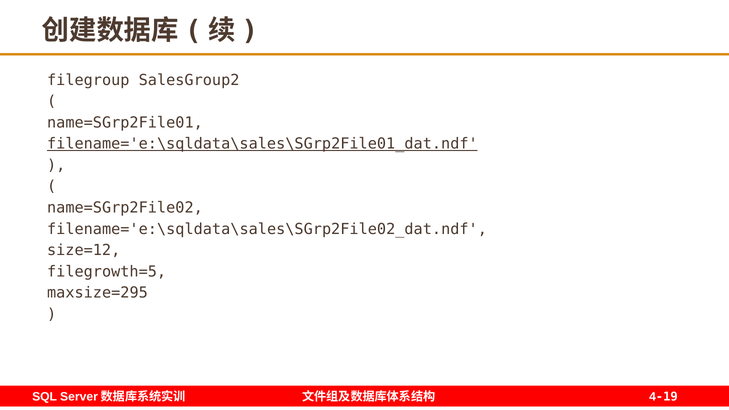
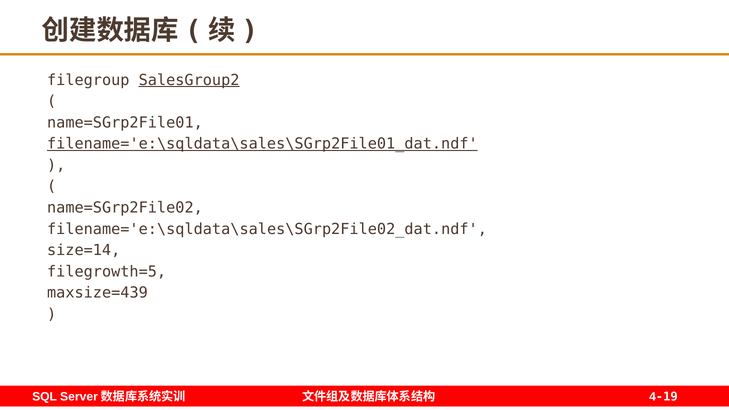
SalesGroup2 underline: none -> present
size=12: size=12 -> size=14
maxsize=295: maxsize=295 -> maxsize=439
